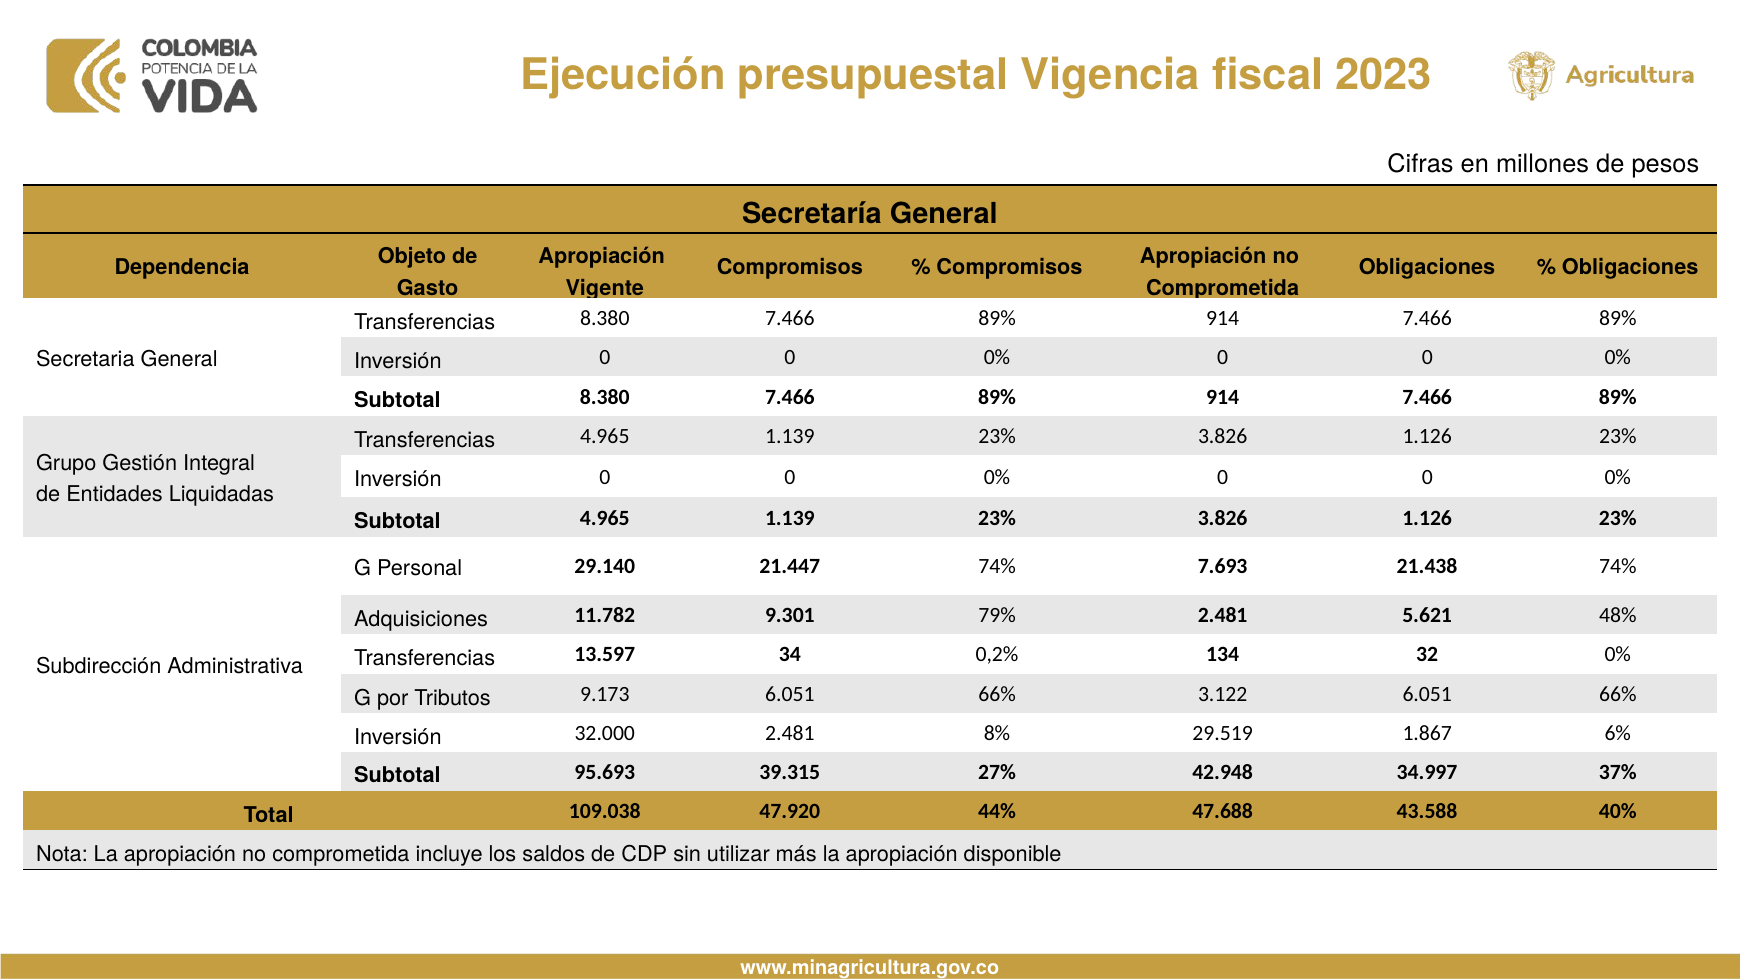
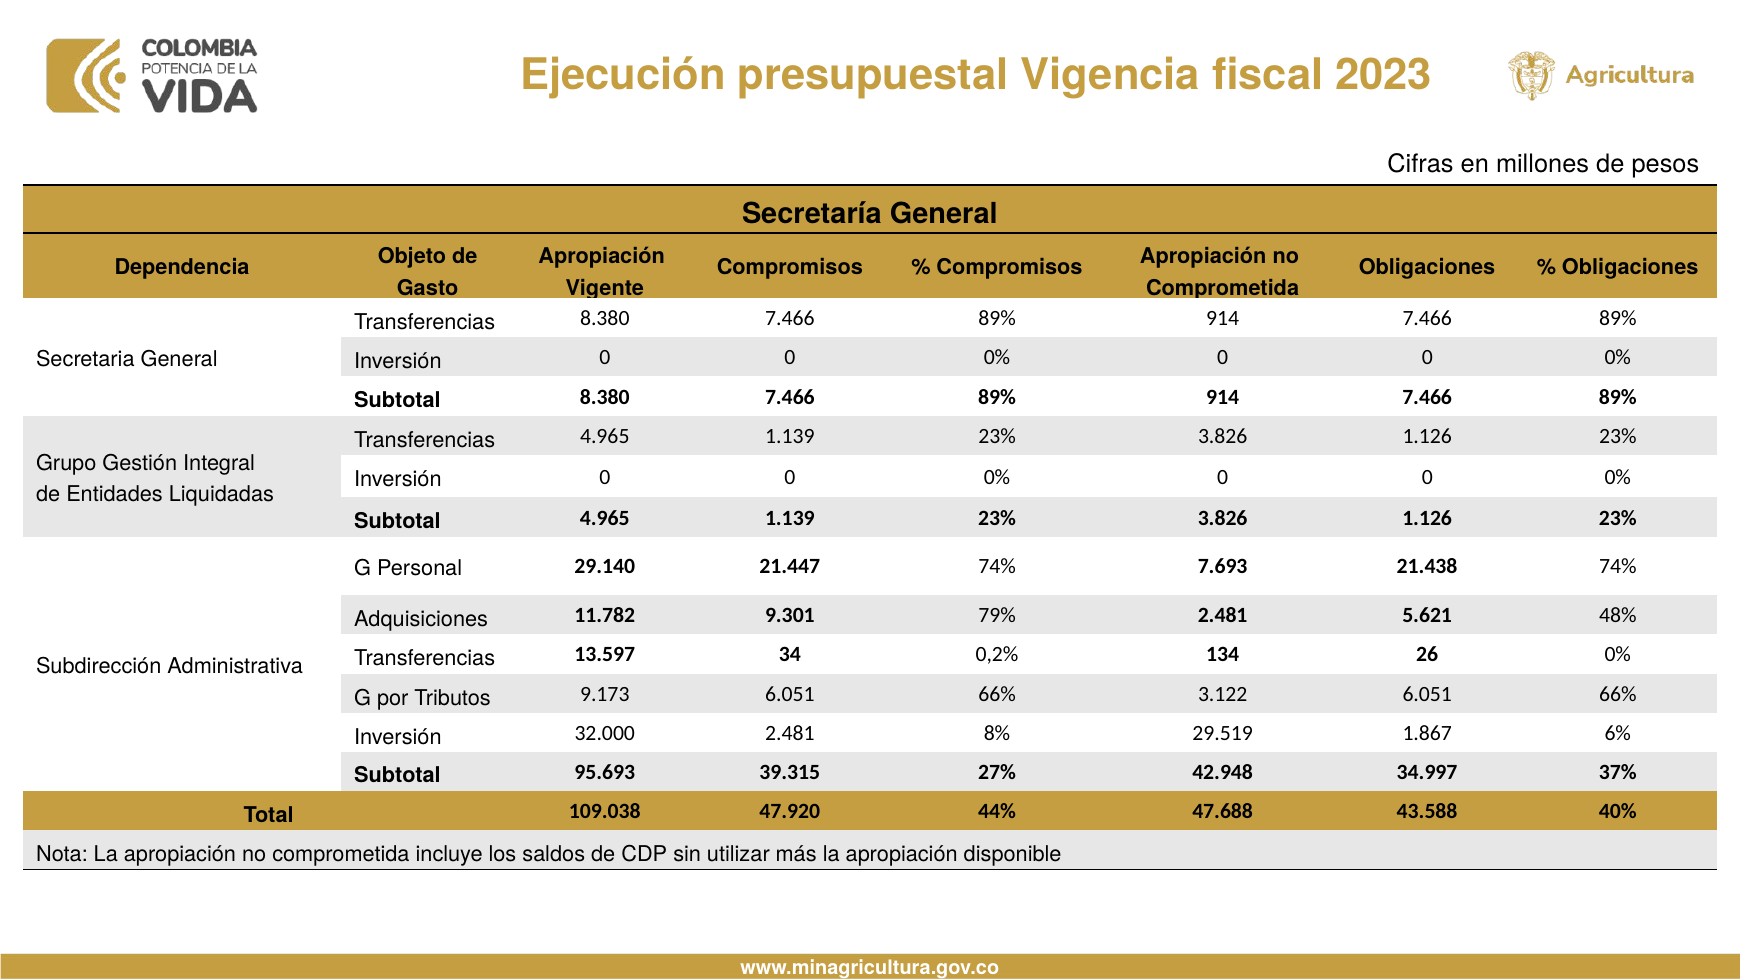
32: 32 -> 26
